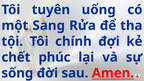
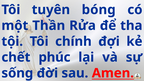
uống: uống -> bóng
Sang: Sang -> Thần
